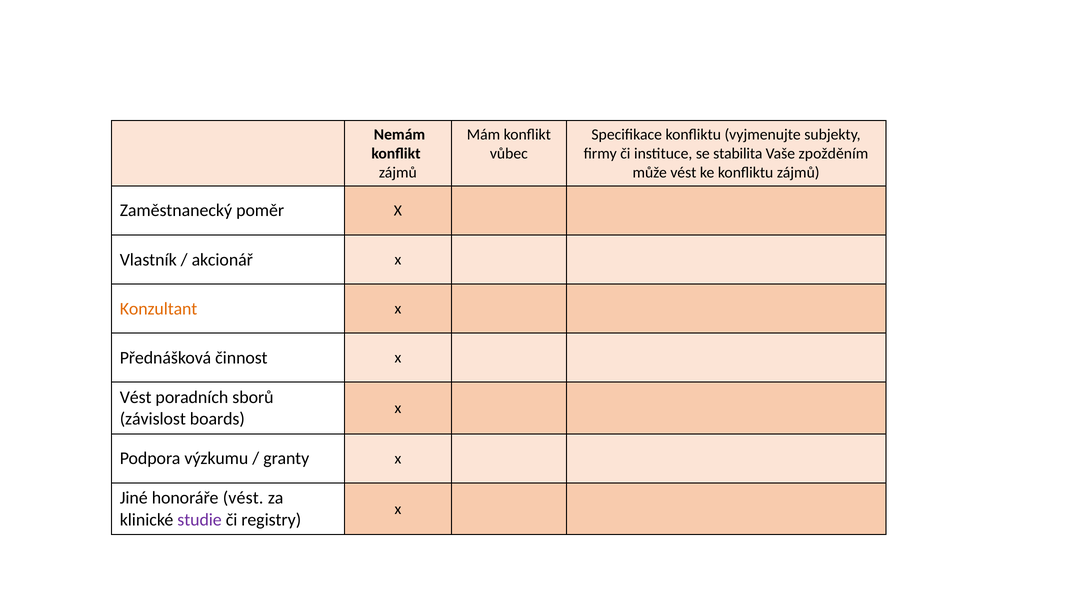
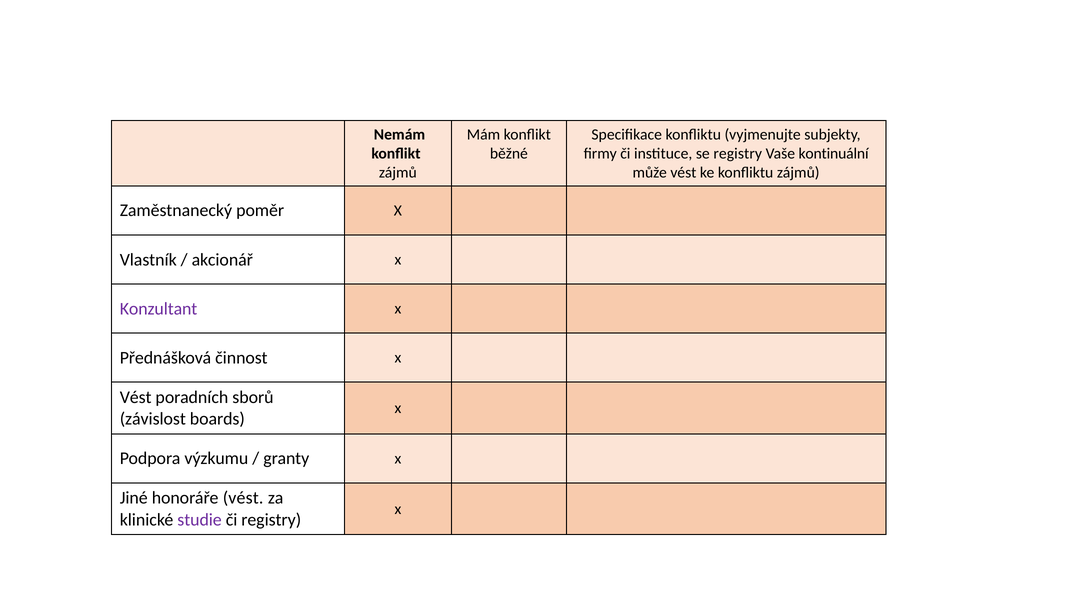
vůbec: vůbec -> běžné
se stabilita: stabilita -> registry
zpožděním: zpožděním -> kontinuální
Konzultant colour: orange -> purple
